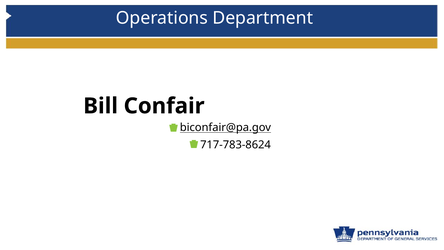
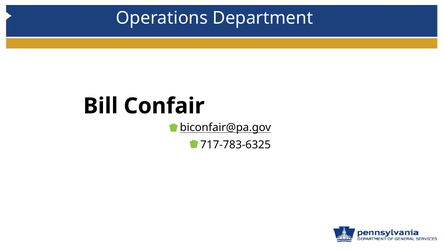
717-783-8624: 717-783-8624 -> 717-783-6325
